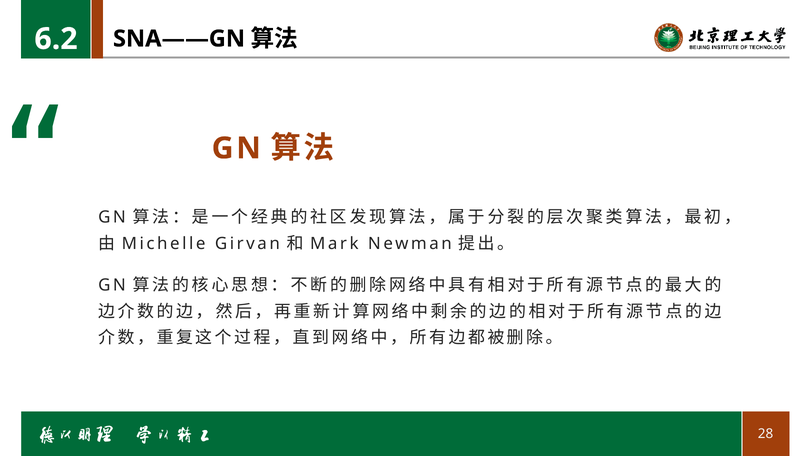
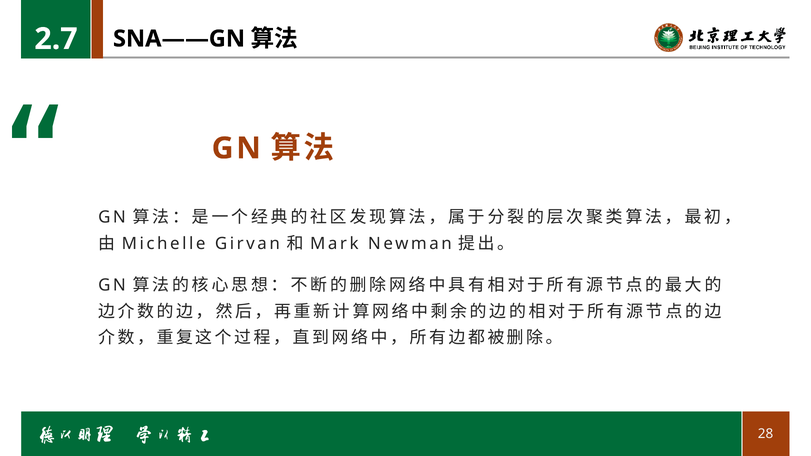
6.2: 6.2 -> 2.7
